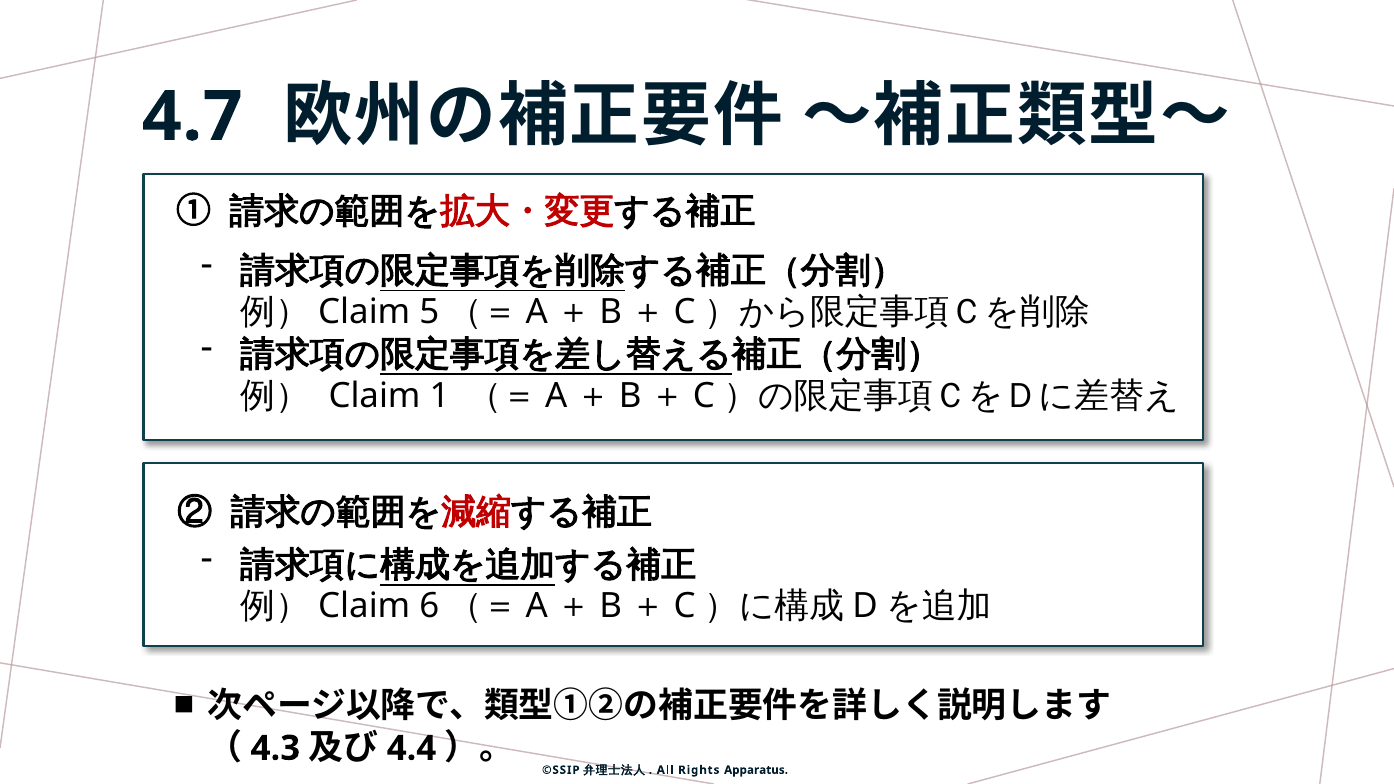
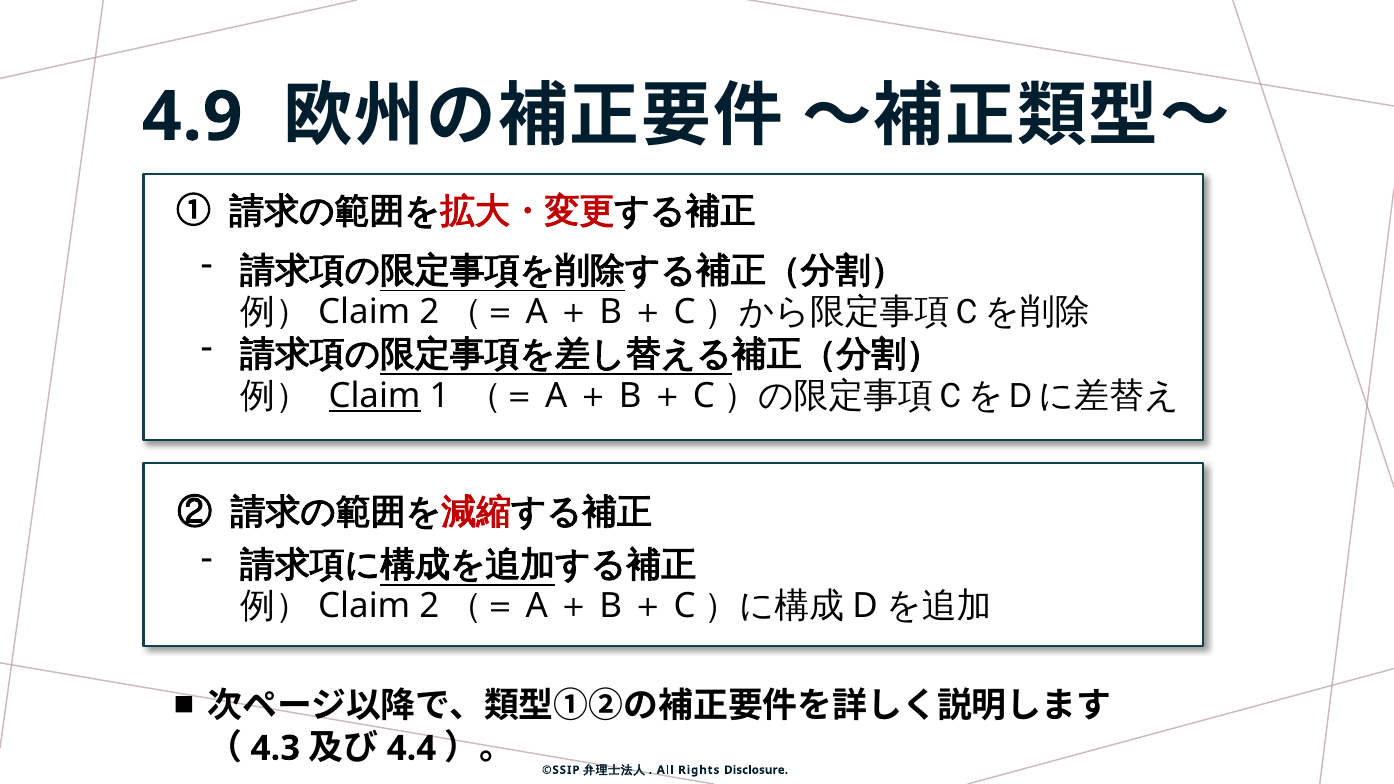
4.7: 4.7 -> 4.9
5 at (429, 312): 5 -> 2
Claim at (375, 396) underline: none -> present
6 at (429, 606): 6 -> 2
Apparatus: Apparatus -> Disclosure
